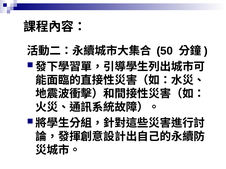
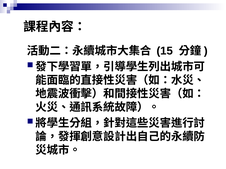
50: 50 -> 15
